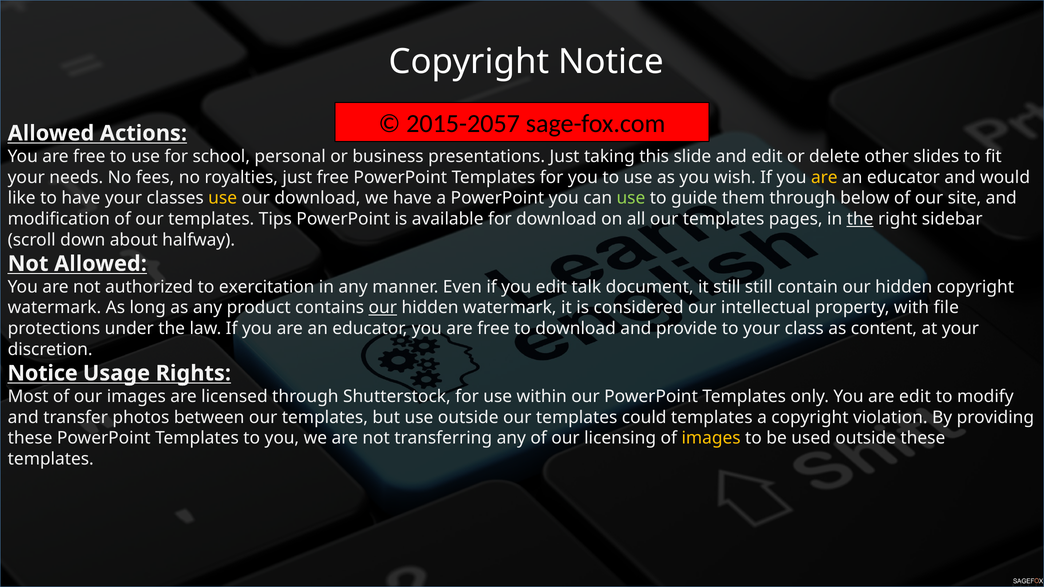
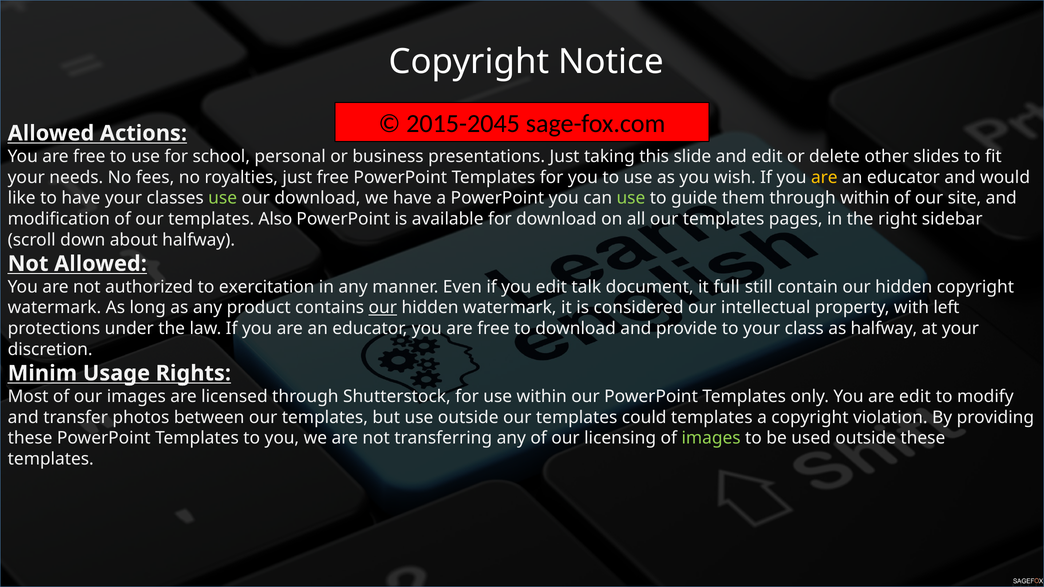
2015-2057: 2015-2057 -> 2015-2045
use at (223, 198) colour: yellow -> light green
through below: below -> within
Tips: Tips -> Also
the at (860, 219) underline: present -> none
it still: still -> full
file: file -> left
as content: content -> halfway
Notice at (43, 373): Notice -> Minim
images at (711, 438) colour: yellow -> light green
